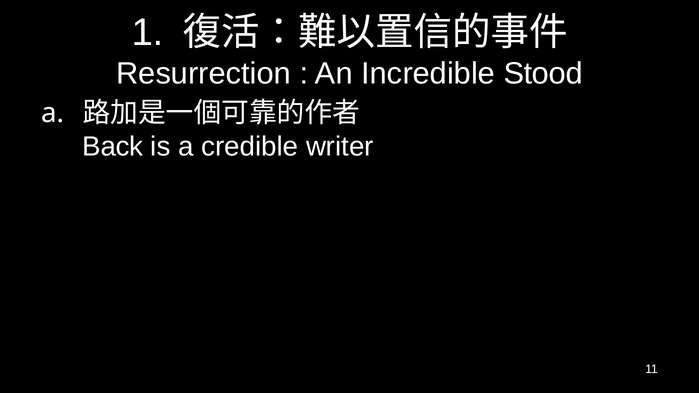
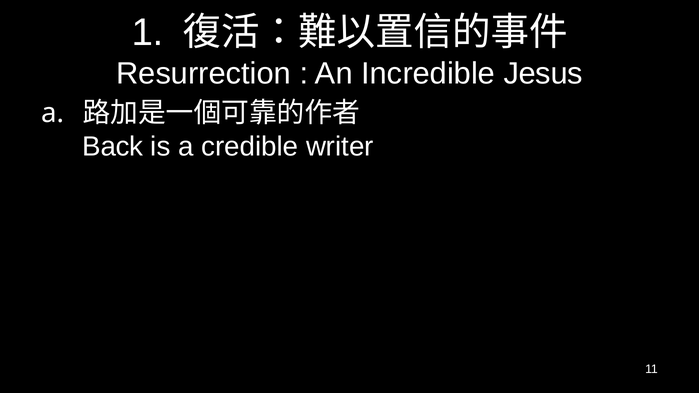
Stood: Stood -> Jesus
